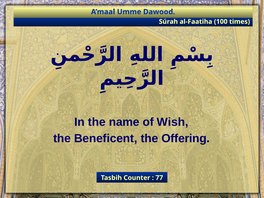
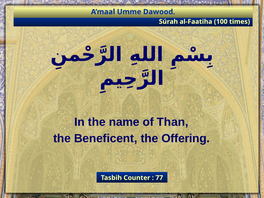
Wish: Wish -> Than
